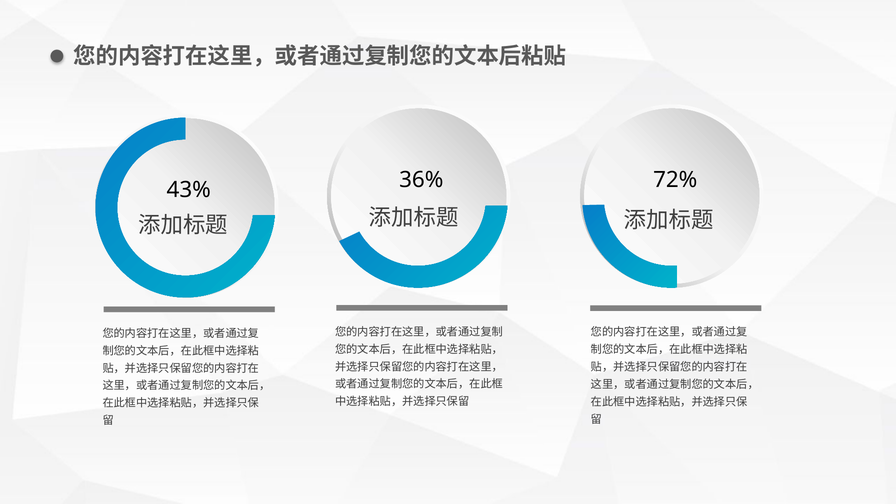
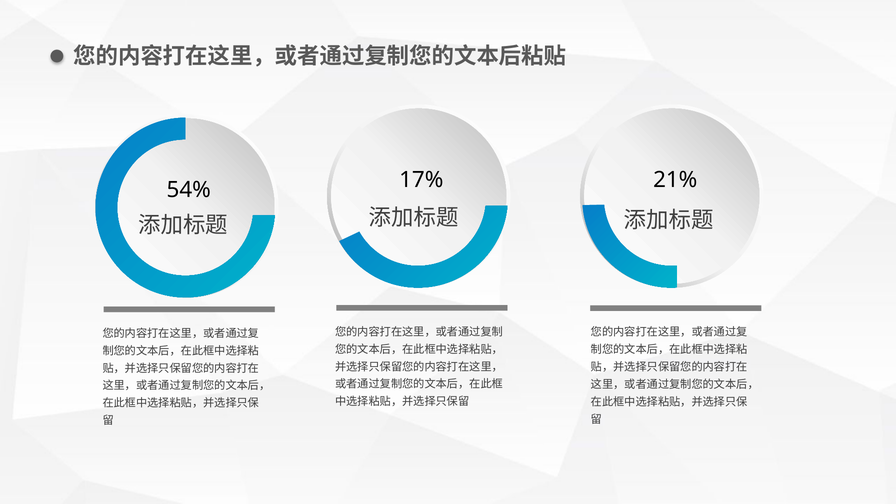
36%: 36% -> 17%
72%: 72% -> 21%
43%: 43% -> 54%
